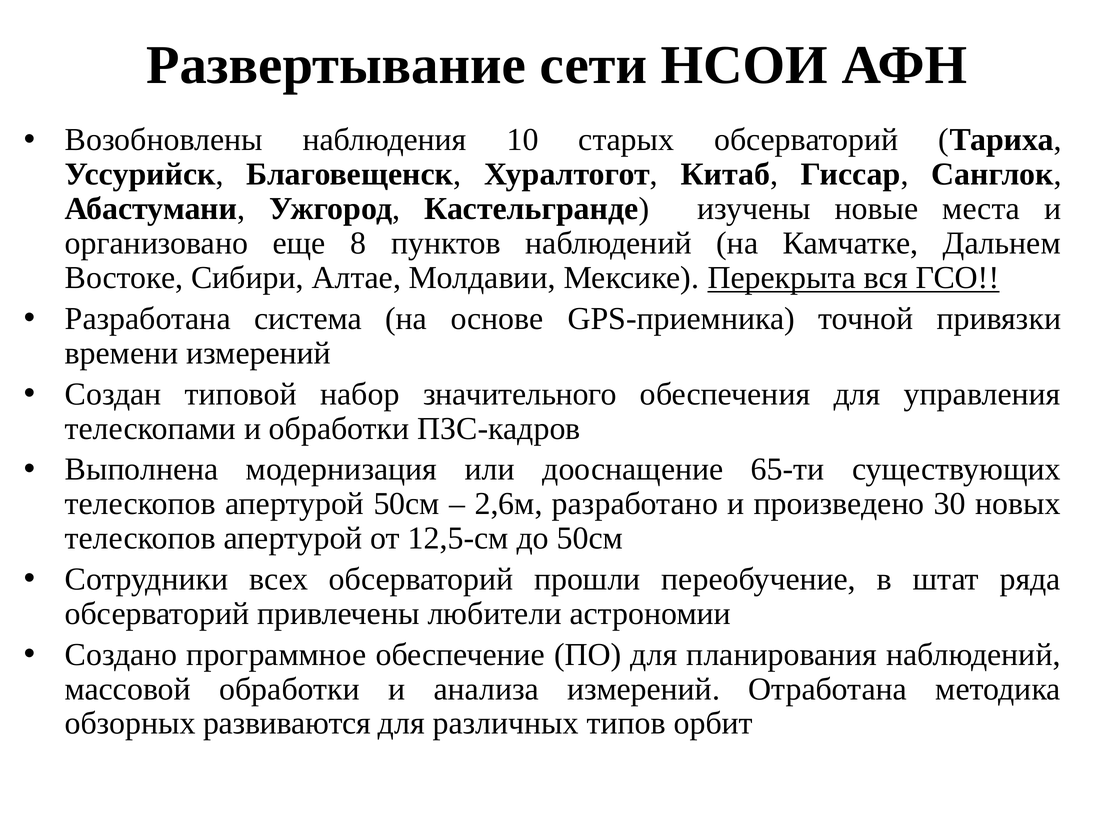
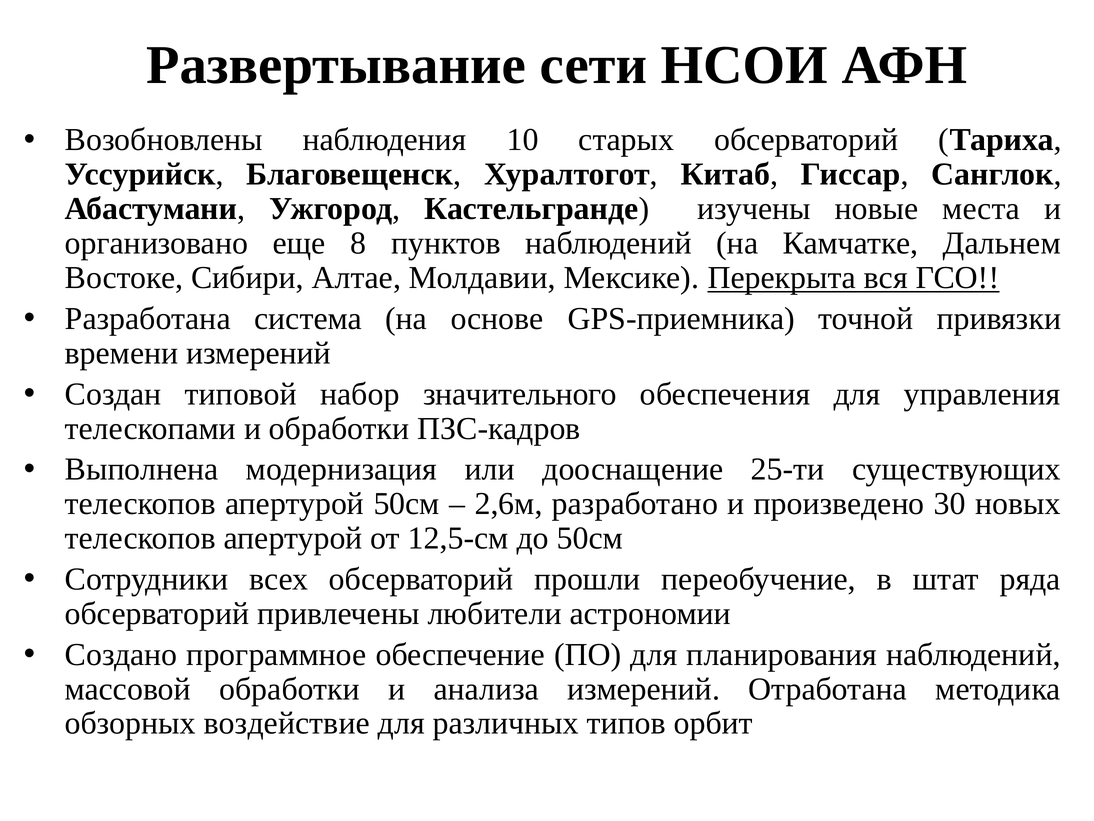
65-ти: 65-ти -> 25-ти
развиваются: развиваются -> воздействие
